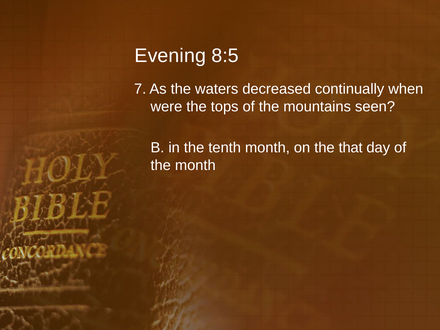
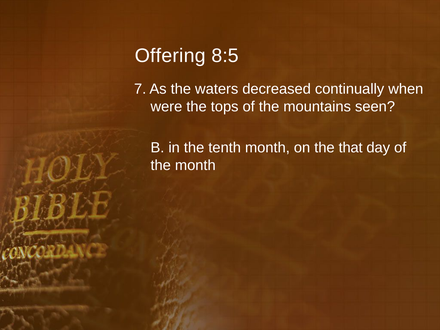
Evening: Evening -> Offering
